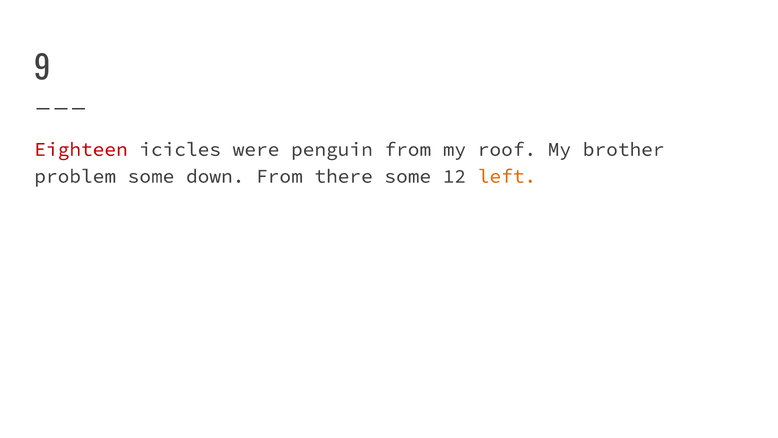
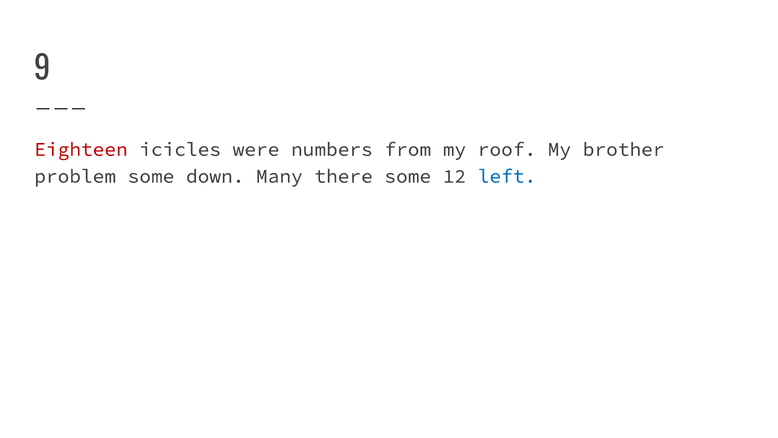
penguin: penguin -> numbers
down From: From -> Many
left colour: orange -> blue
